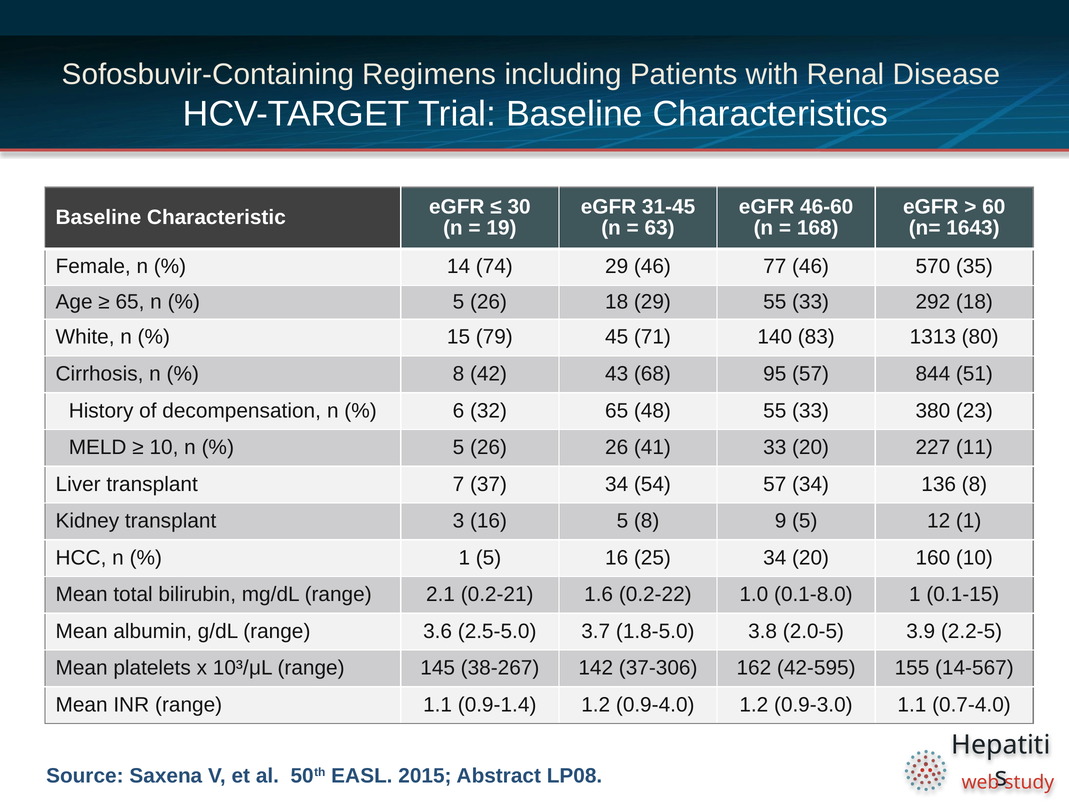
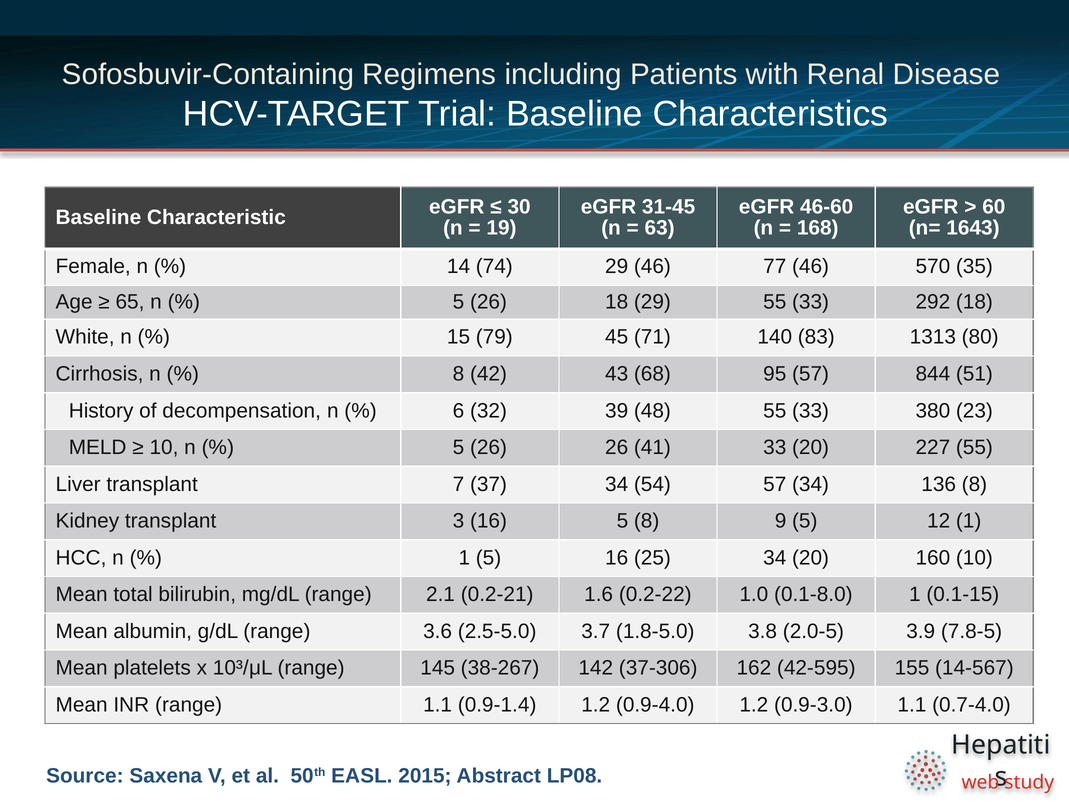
32 65: 65 -> 39
227 11: 11 -> 55
2.2-5: 2.2-5 -> 7.8-5
